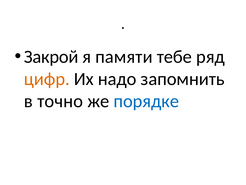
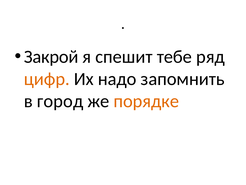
памяти: памяти -> спешит
точно: точно -> город
порядке colour: blue -> orange
